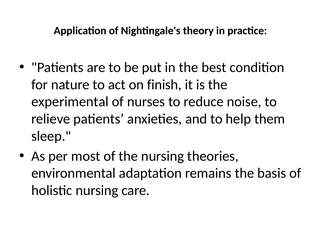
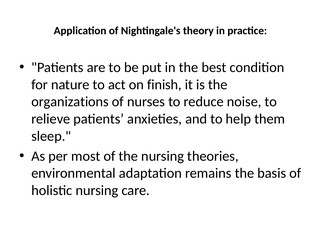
experimental: experimental -> organizations
